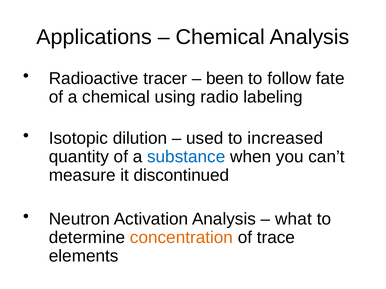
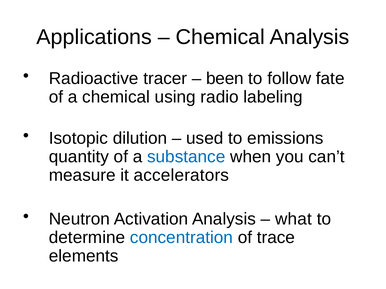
increased: increased -> emissions
discontinued: discontinued -> accelerators
concentration colour: orange -> blue
